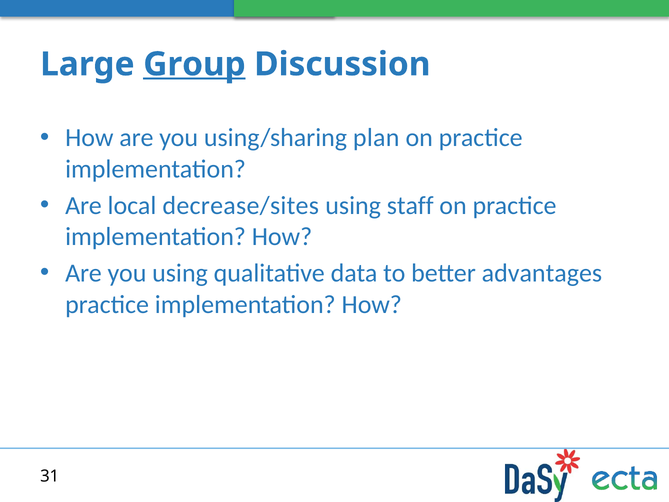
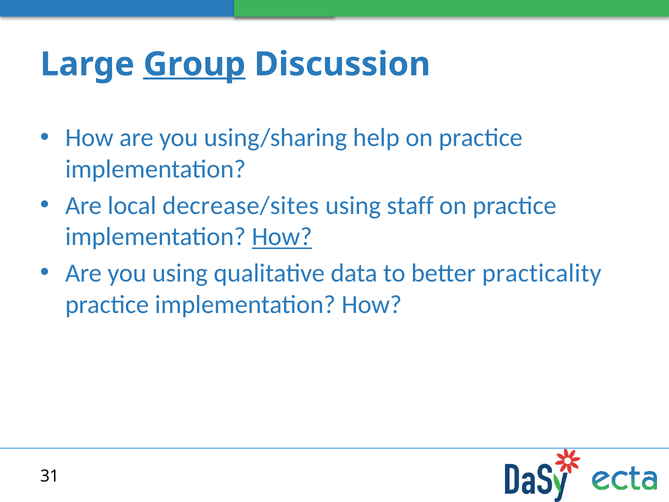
plan: plan -> help
How at (282, 237) underline: none -> present
advantages: advantages -> practicality
